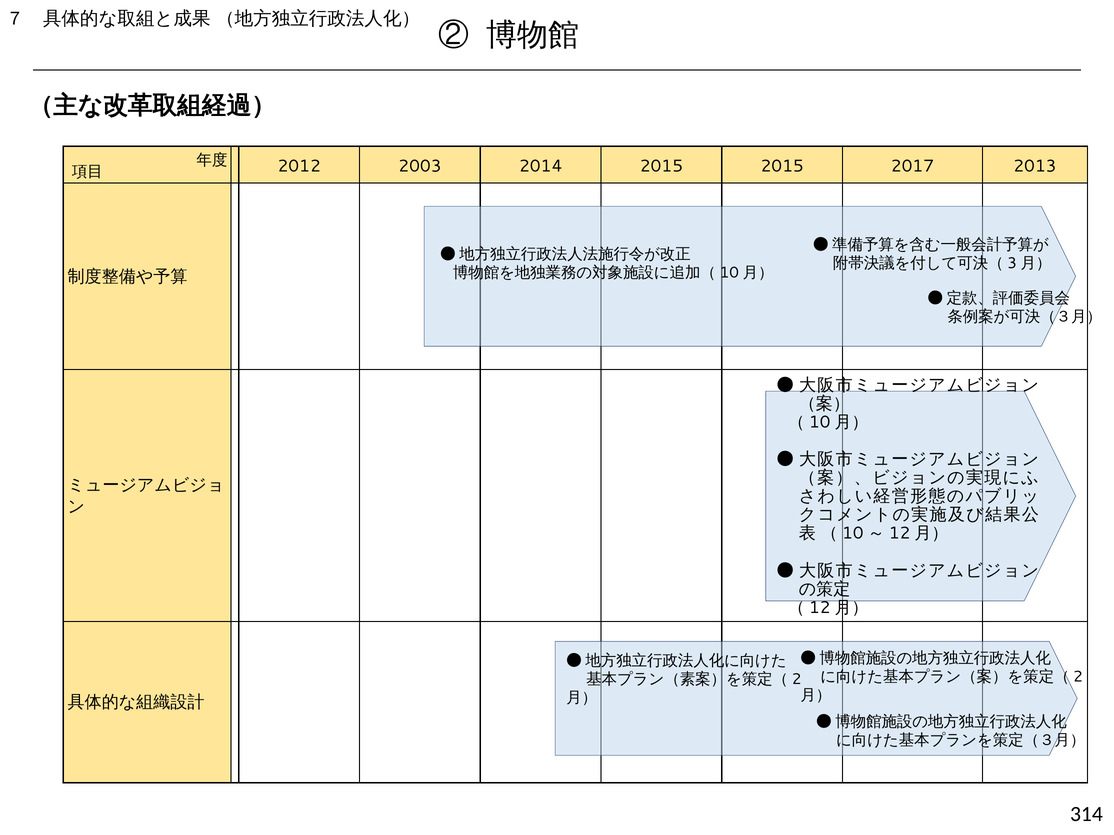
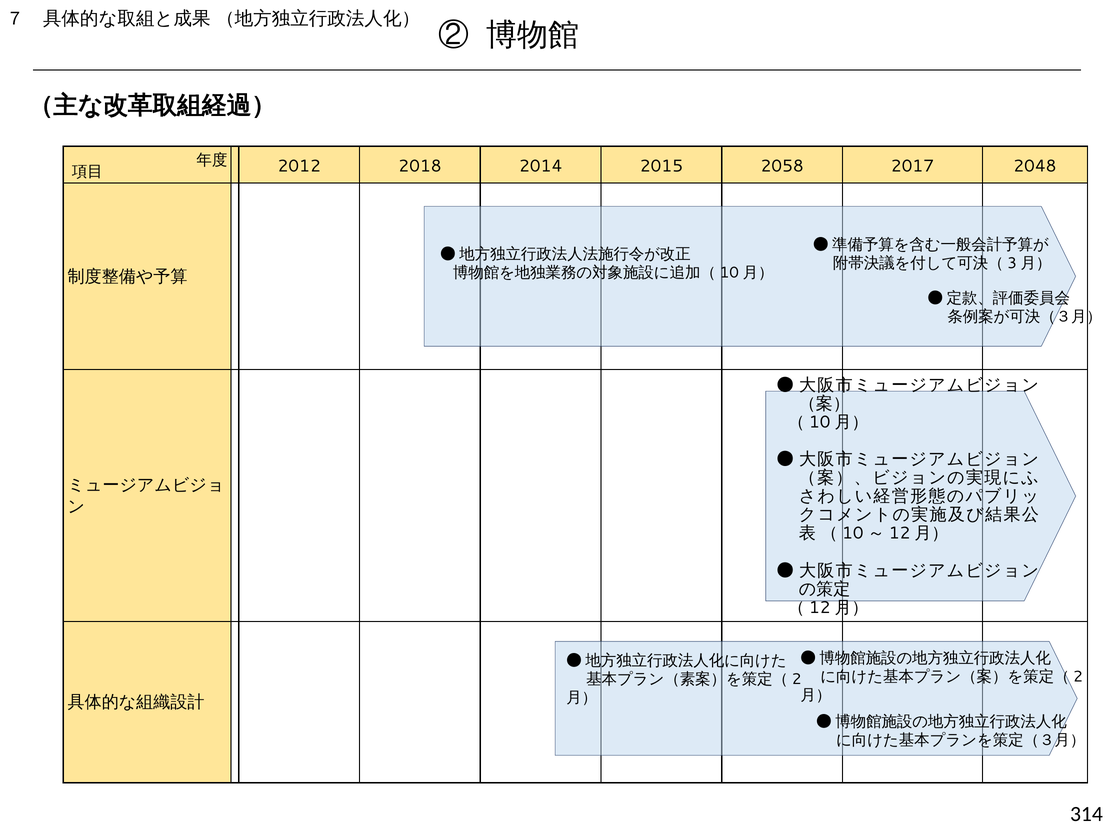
2003: 2003 -> 2018
2015 2015: 2015 -> 2058
2013: 2013 -> 2048
